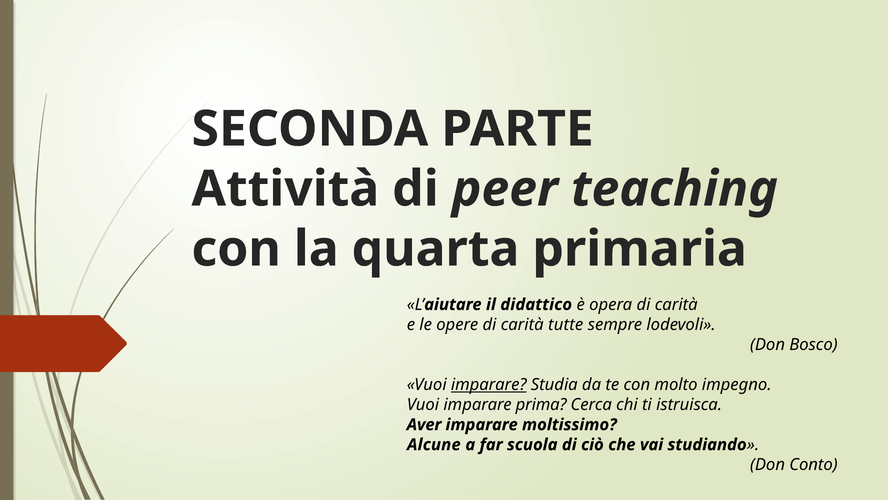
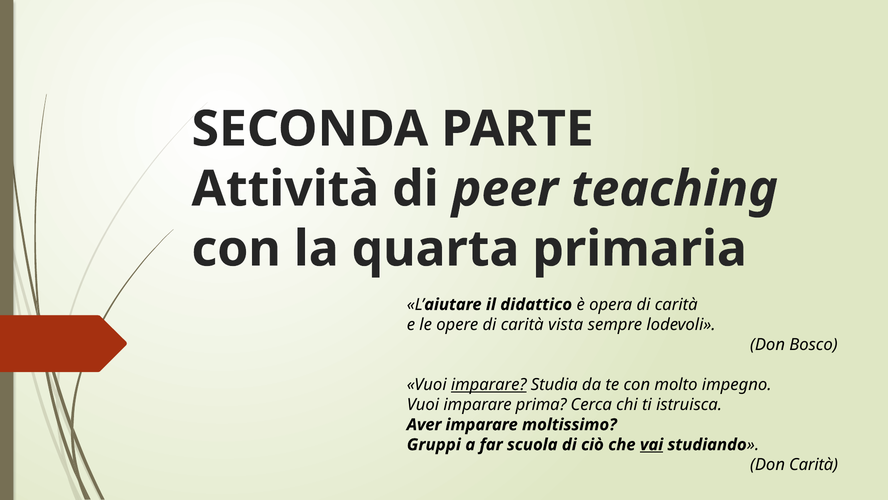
tutte: tutte -> vista
Alcune: Alcune -> Gruppi
vai underline: none -> present
Don Conto: Conto -> Carità
